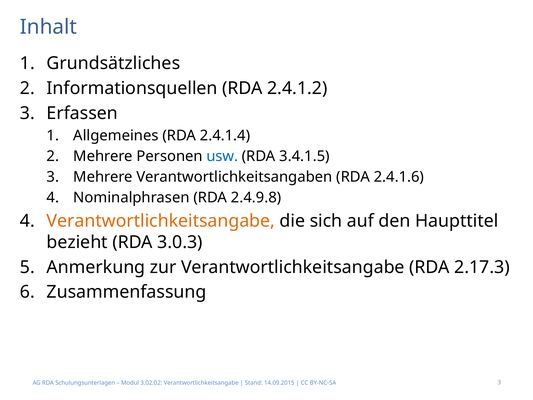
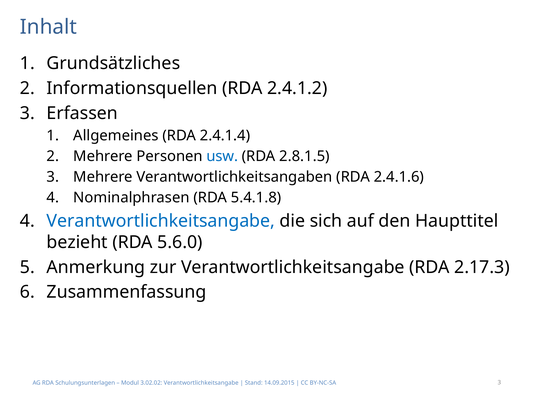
3.4.1.5: 3.4.1.5 -> 2.8.1.5
2.4.9.8: 2.4.9.8 -> 5.4.1.8
Verantwortlichkeitsangabe at (161, 221) colour: orange -> blue
3.0.3: 3.0.3 -> 5.6.0
